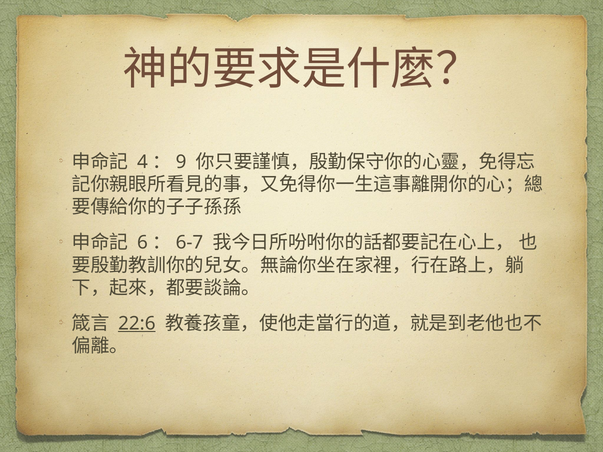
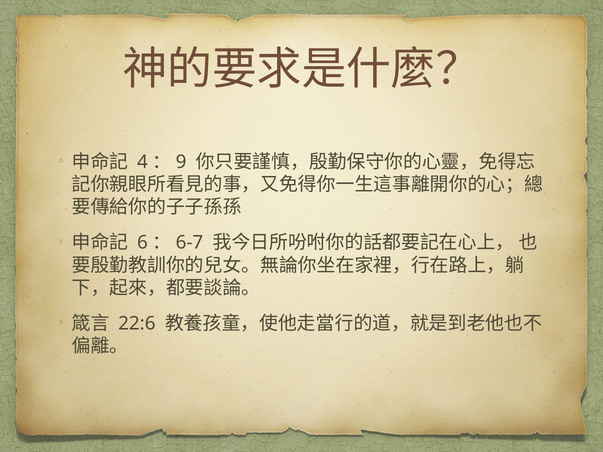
22:6 underline: present -> none
